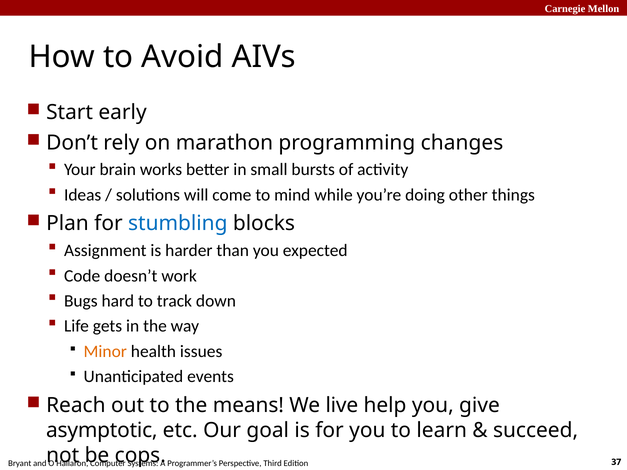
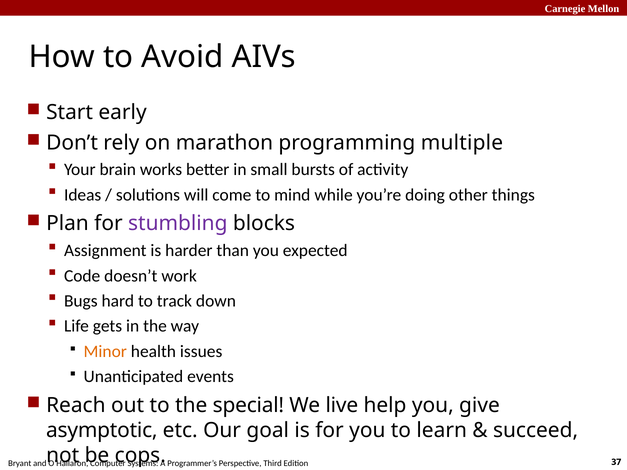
changes: changes -> multiple
stumbling colour: blue -> purple
means: means -> special
